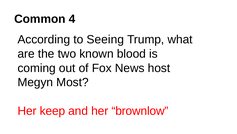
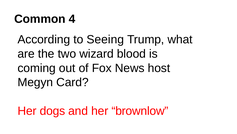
known: known -> wizard
Most: Most -> Card
keep: keep -> dogs
